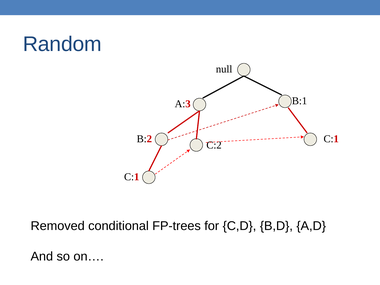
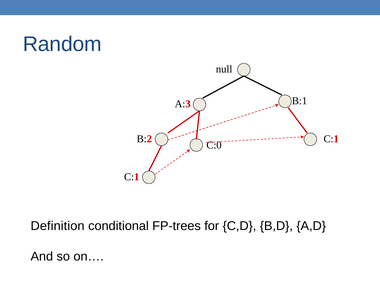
C:2: C:2 -> C:0
Removed: Removed -> Definition
